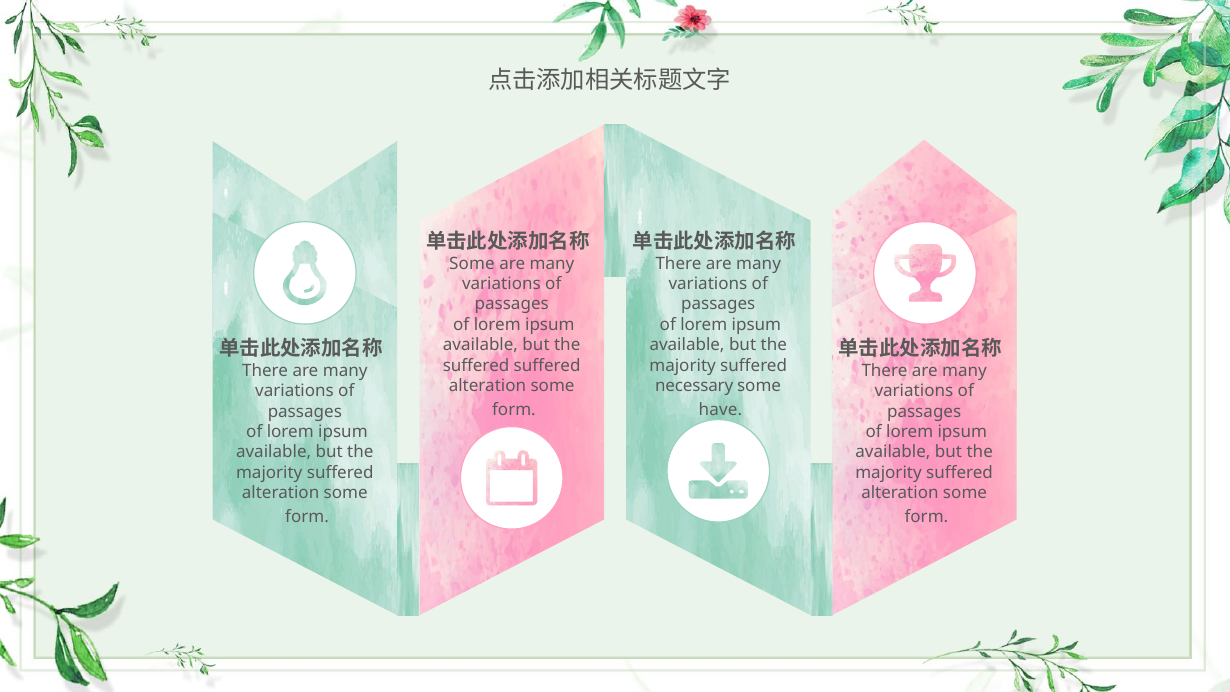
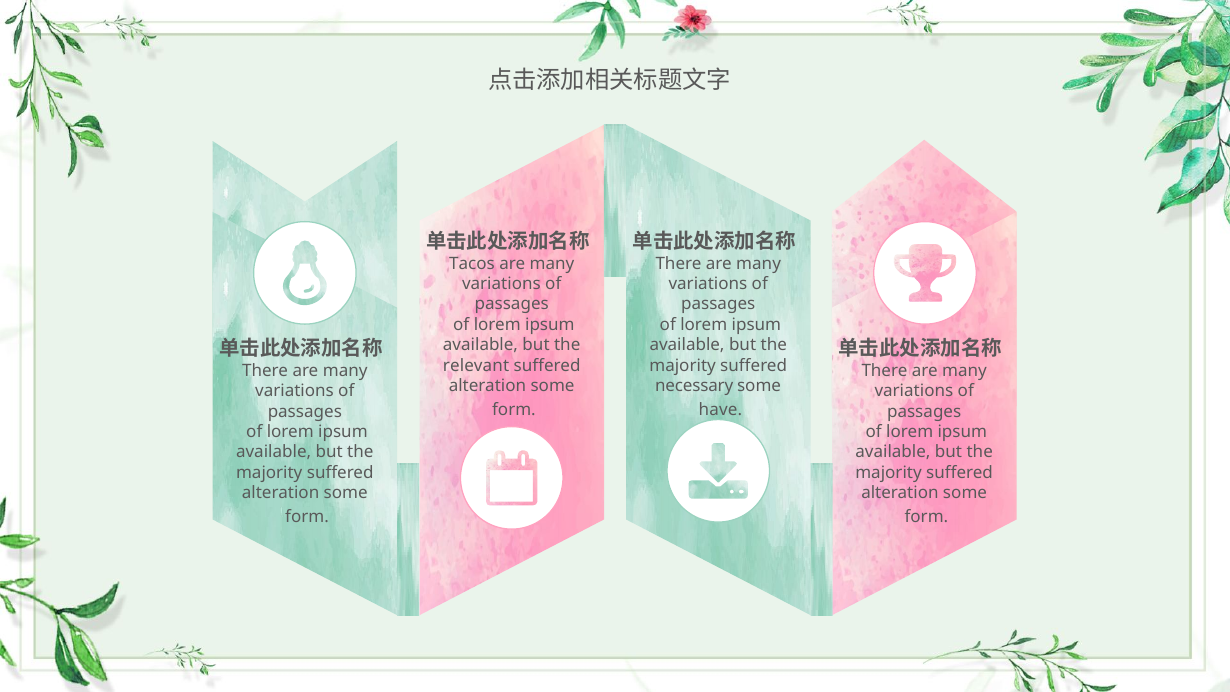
Some at (472, 263): Some -> Tacos
suffered at (476, 366): suffered -> relevant
